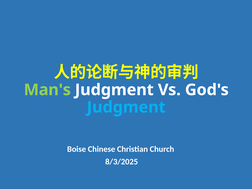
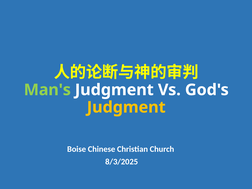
Judgment at (126, 107) colour: light blue -> yellow
